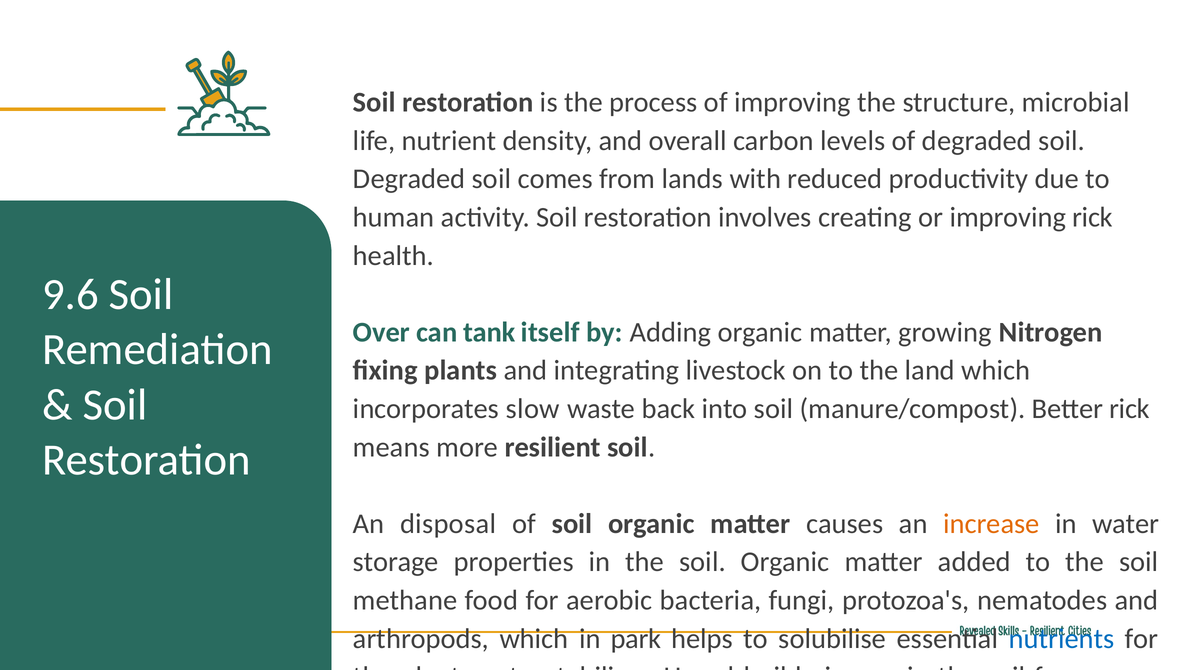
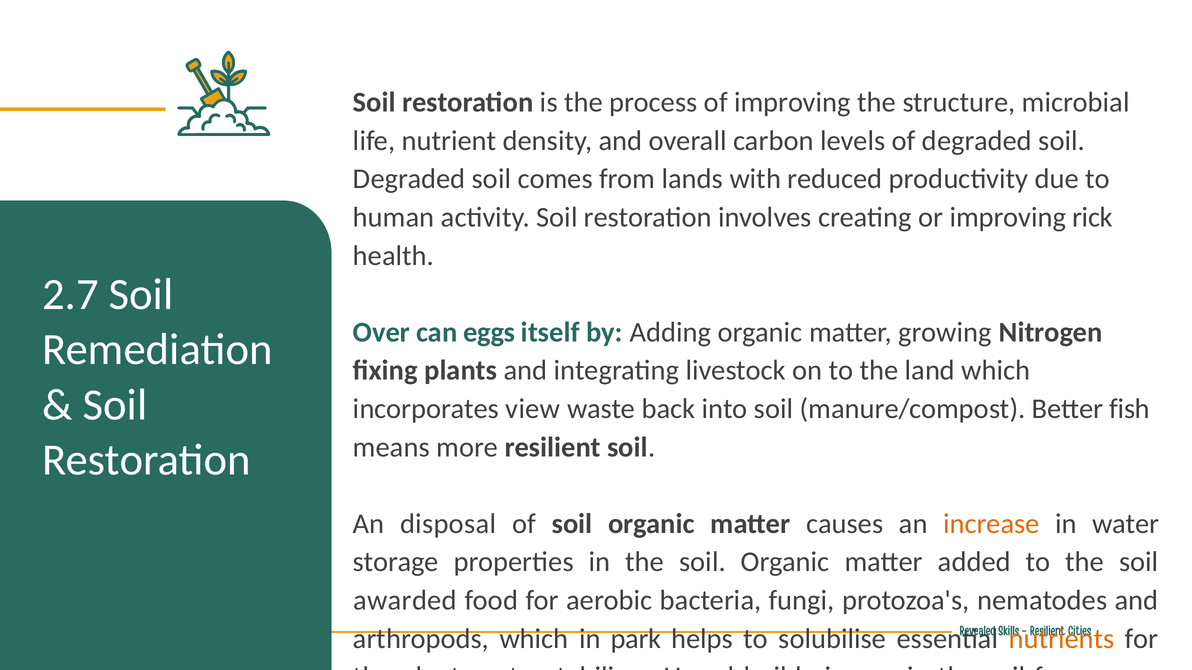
9.6: 9.6 -> 2.7
tank: tank -> eggs
slow: slow -> view
Better rick: rick -> fish
methane: methane -> awarded
nutrients colour: blue -> orange
